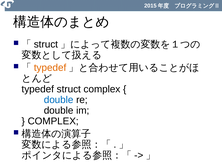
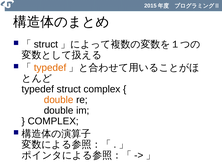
double at (59, 99) colour: blue -> orange
